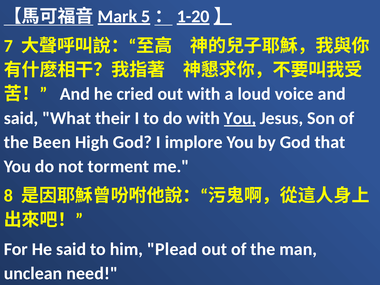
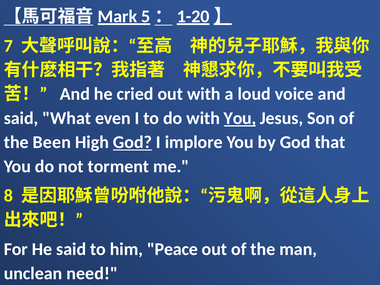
their: their -> even
God at (132, 142) underline: none -> present
Plead: Plead -> Peace
